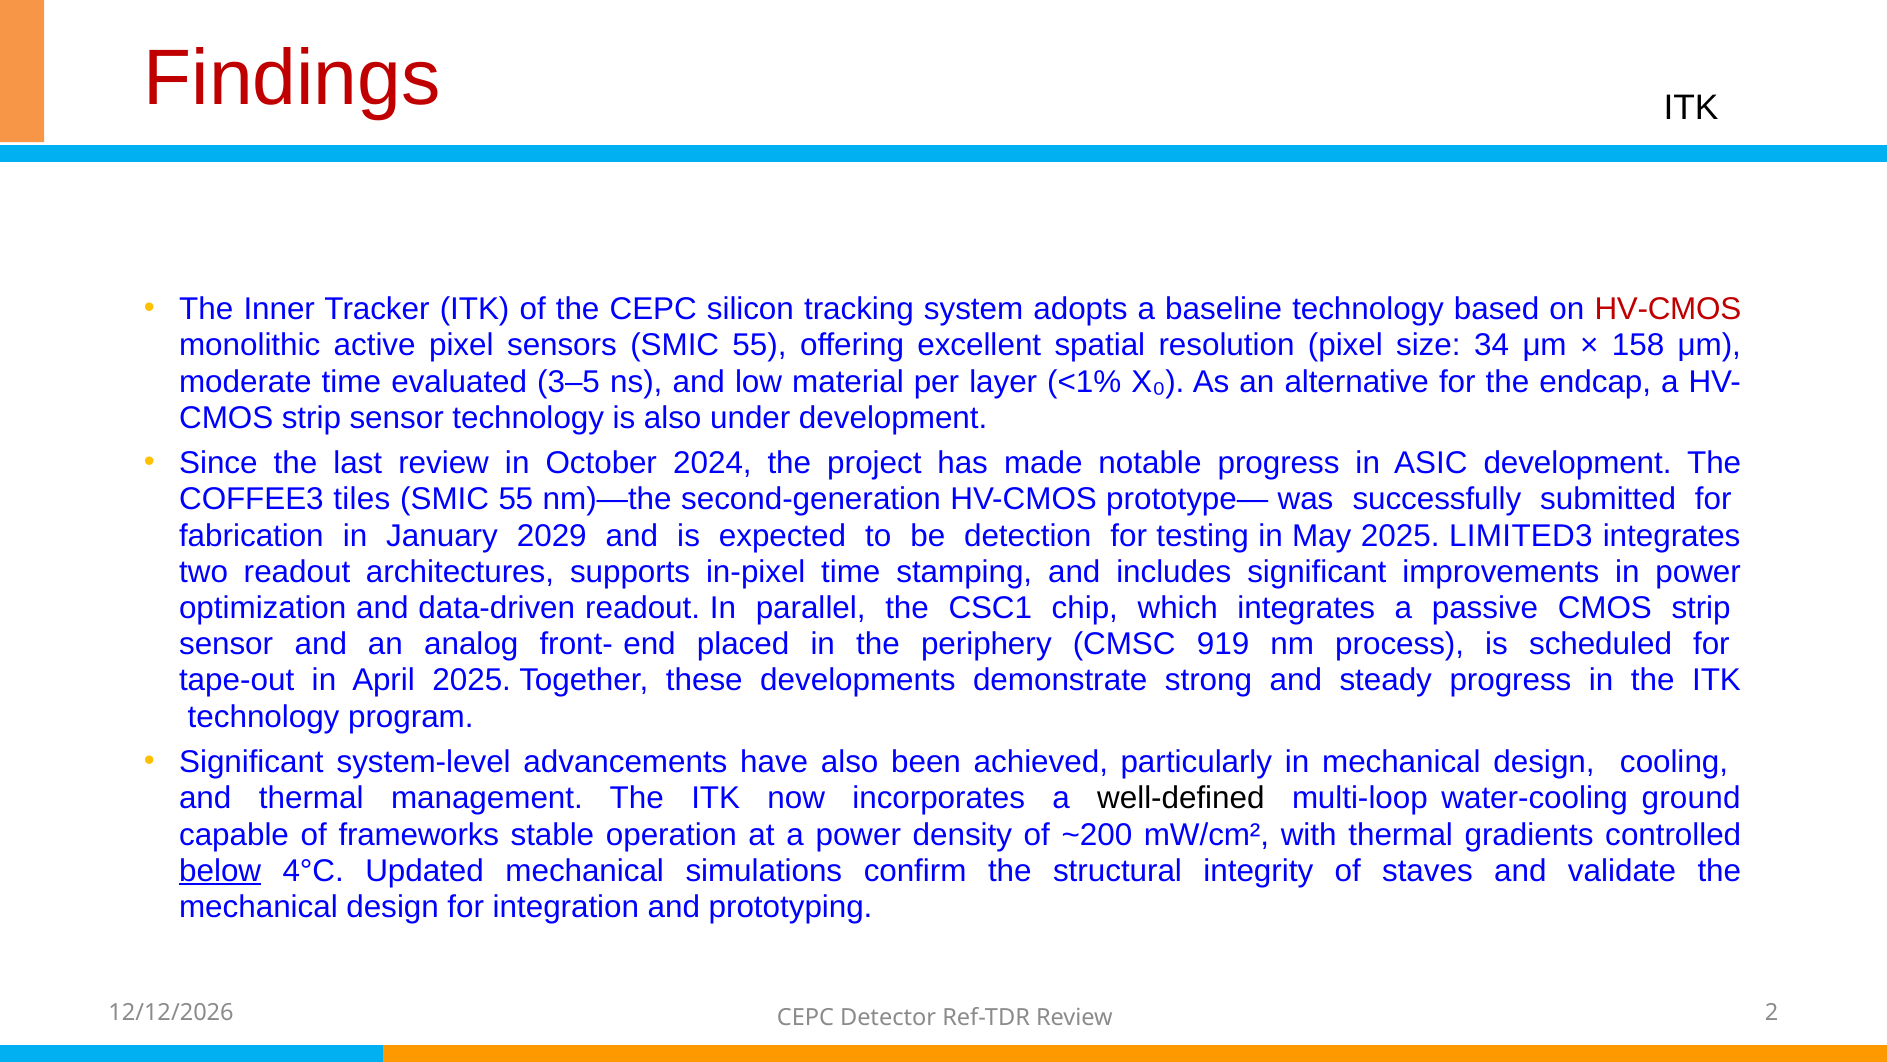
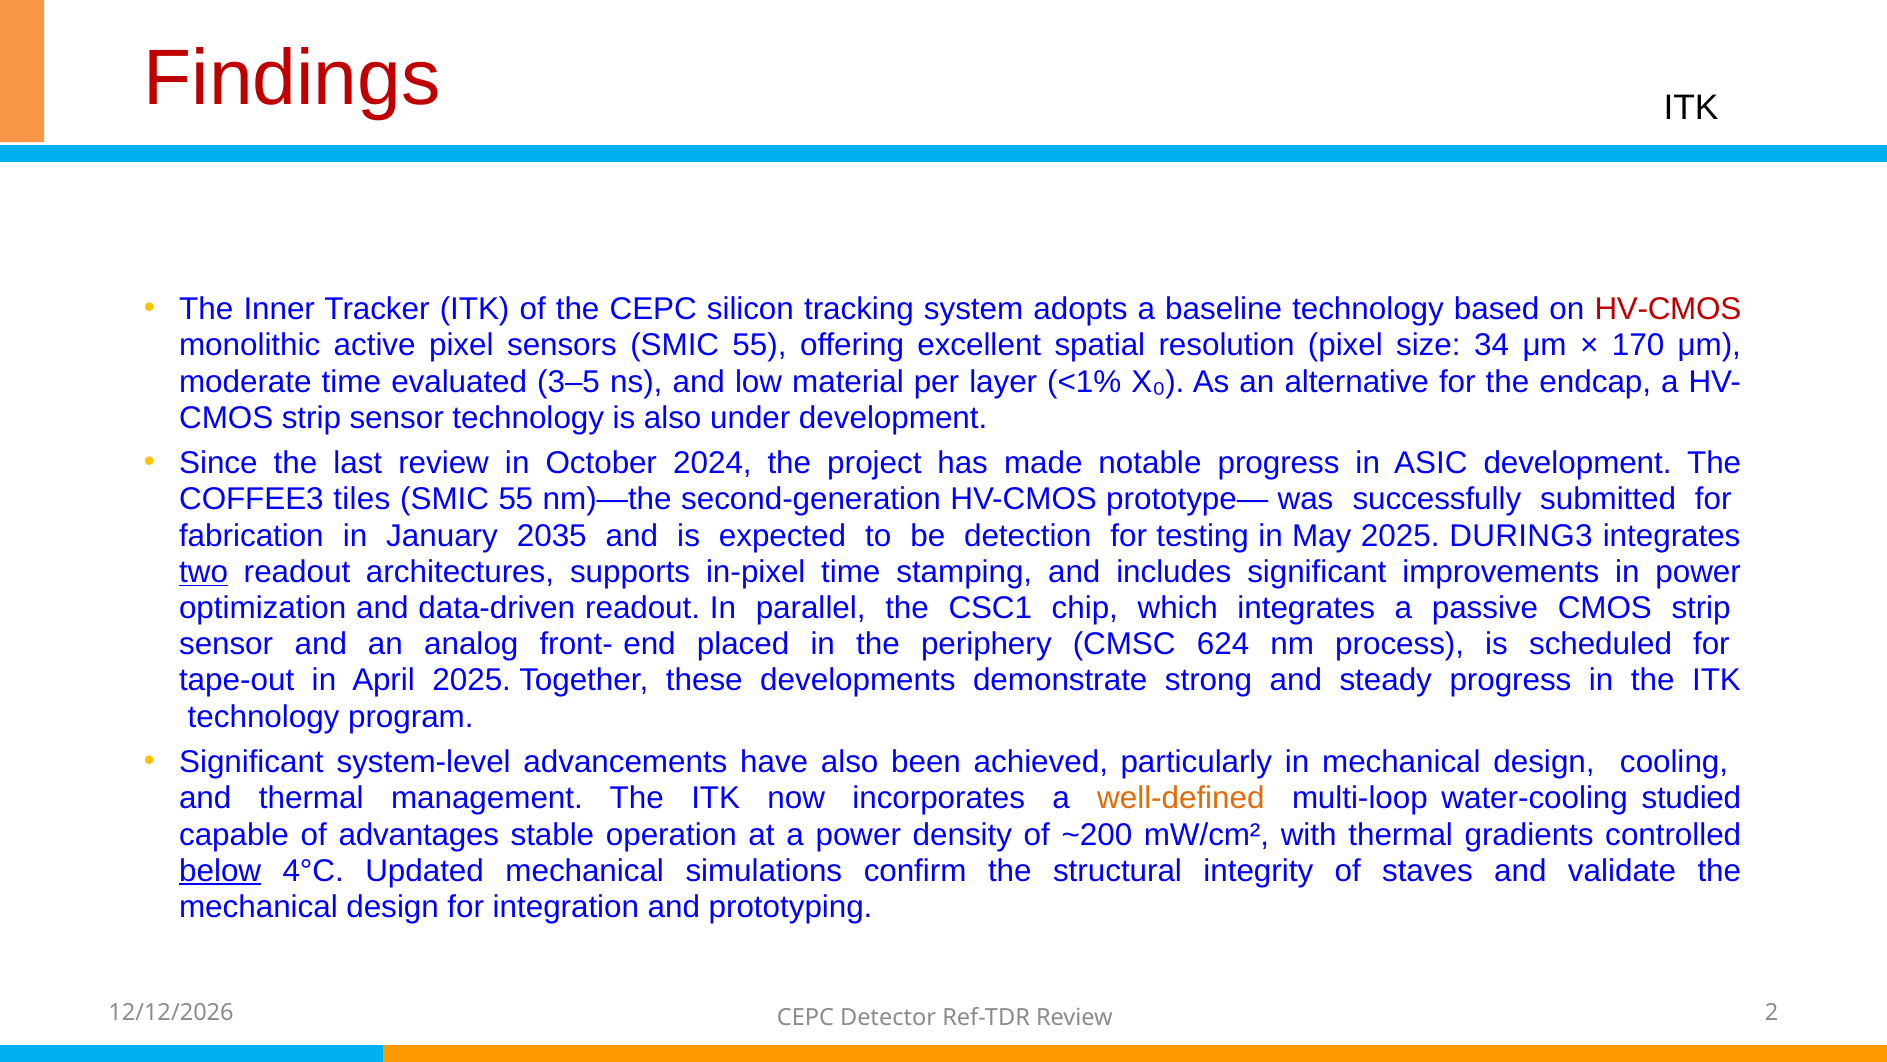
158: 158 -> 170
2029: 2029 -> 2035
LIMITED3: LIMITED3 -> DURING3
two underline: none -> present
919: 919 -> 624
well-defined colour: black -> orange
ground: ground -> studied
frameworks: frameworks -> advantages
